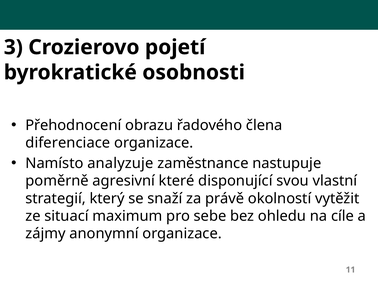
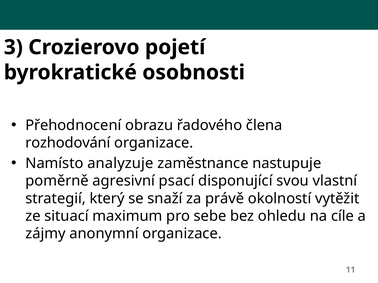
diferenciace: diferenciace -> rozhodování
které: které -> psací
